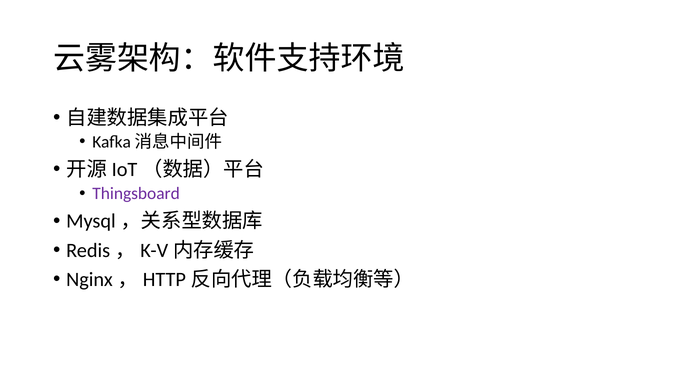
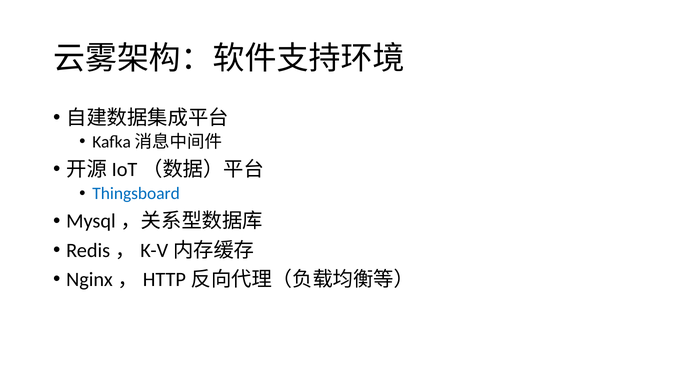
Thingsboard colour: purple -> blue
